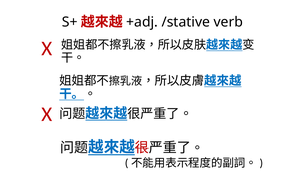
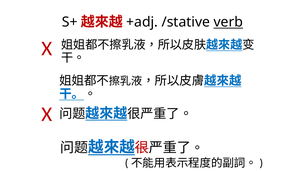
verb underline: none -> present
